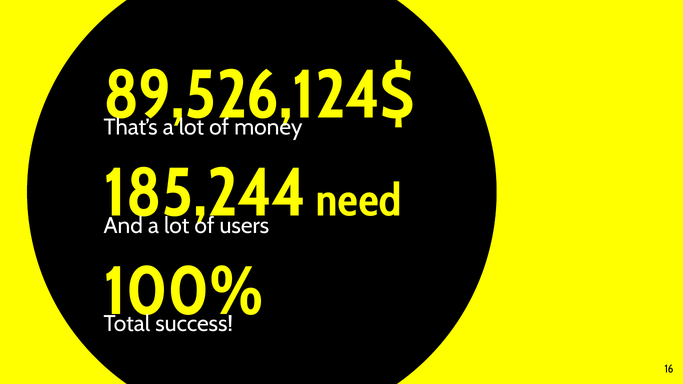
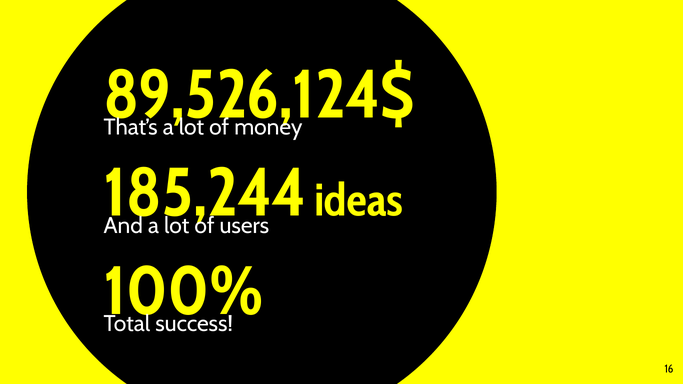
need: need -> ideas
